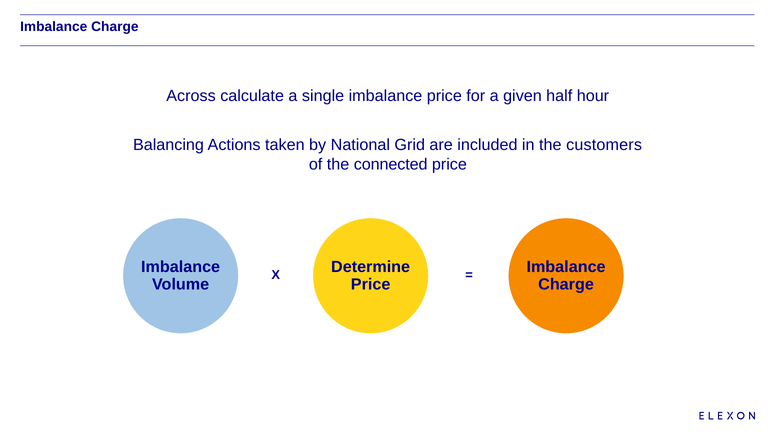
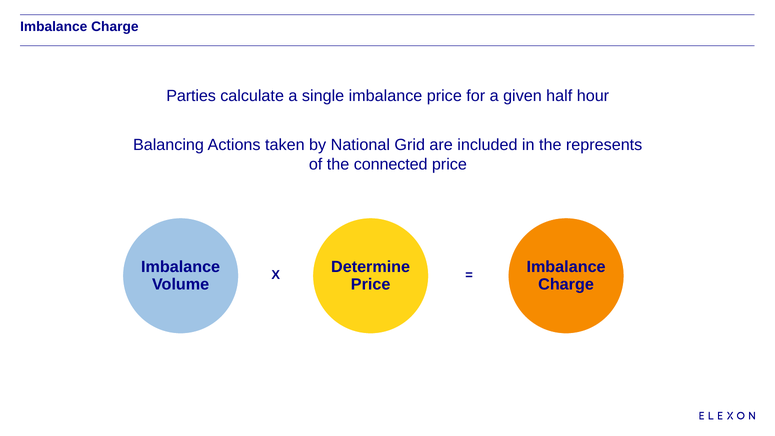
Across: Across -> Parties
customers: customers -> represents
